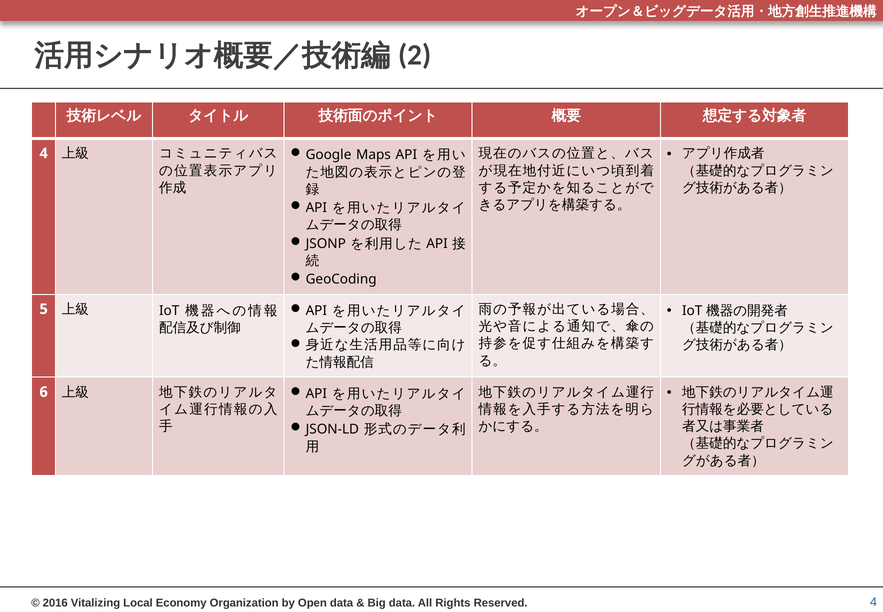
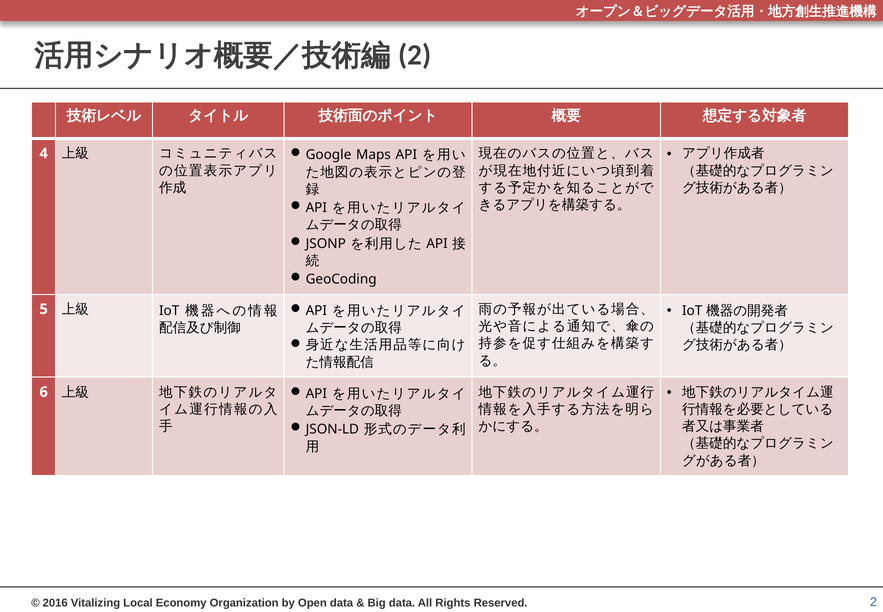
4 at (873, 602): 4 -> 2
